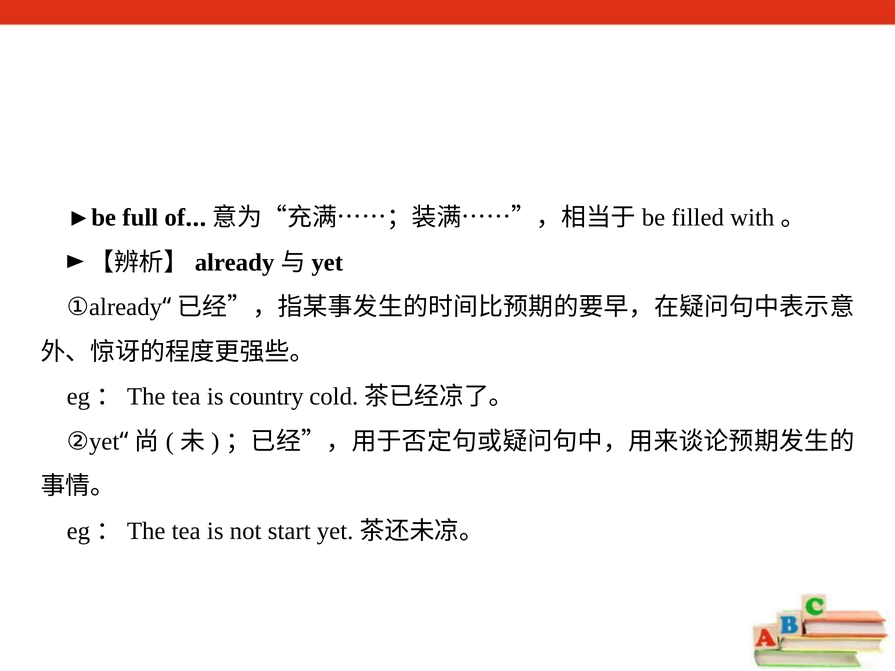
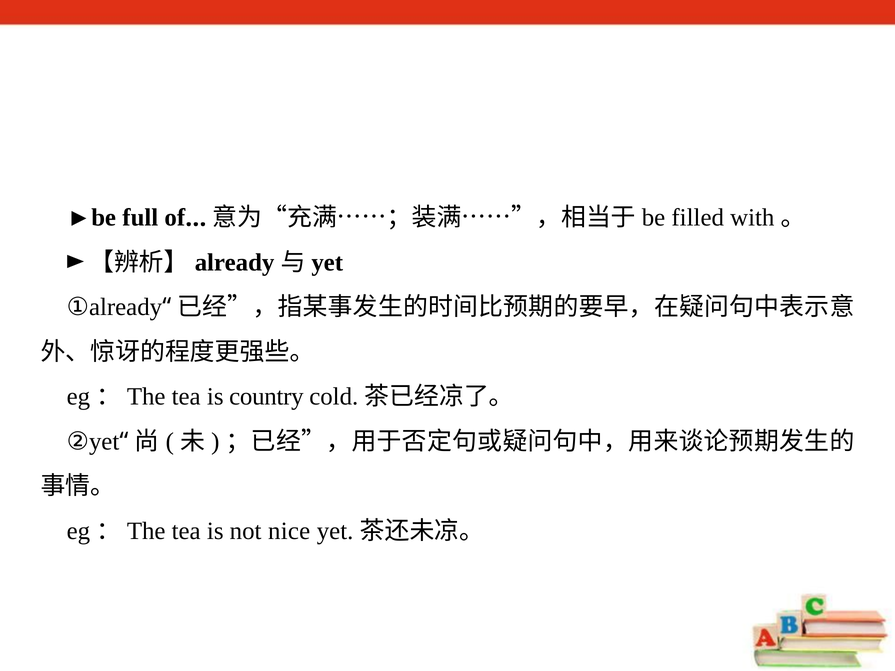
start: start -> nice
